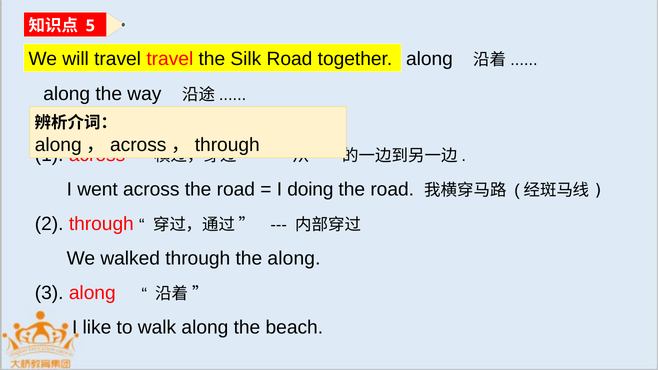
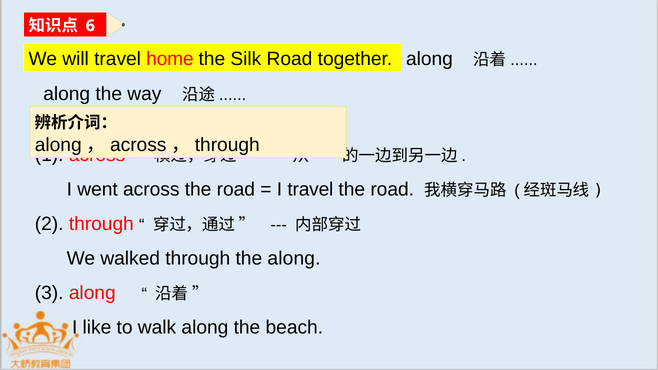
5: 5 -> 6
travel travel: travel -> home
I doing: doing -> travel
